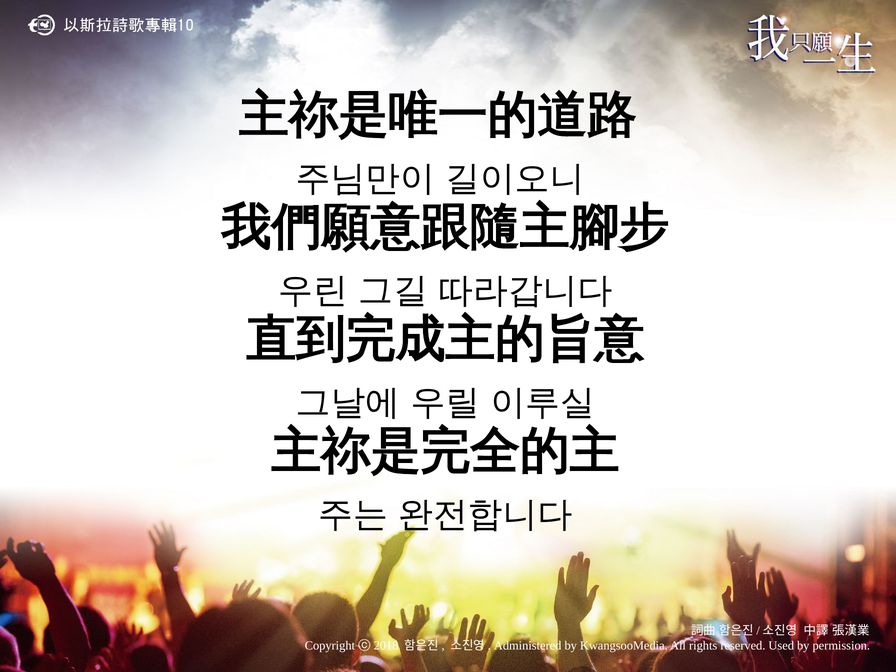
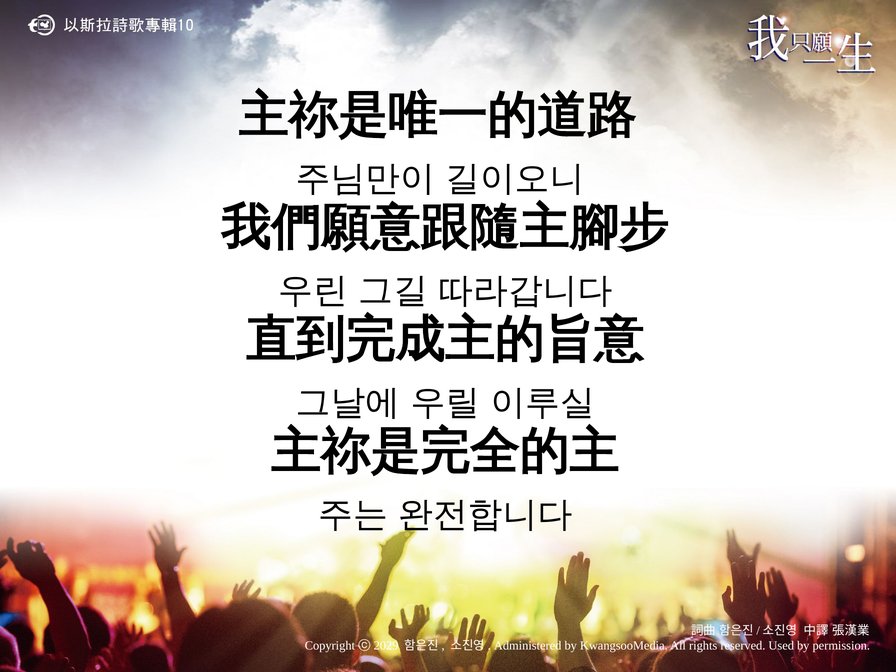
2018: 2018 -> 2029
